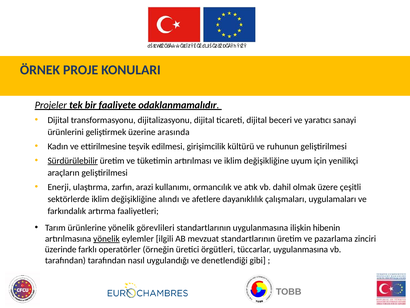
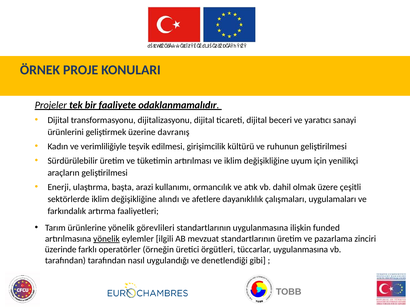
arasında: arasında -> davranış
ettirilmesine: ettirilmesine -> verimliliğiyle
Sürdürülebilir underline: present -> none
zarfın: zarfın -> başta
hibenin: hibenin -> funded
